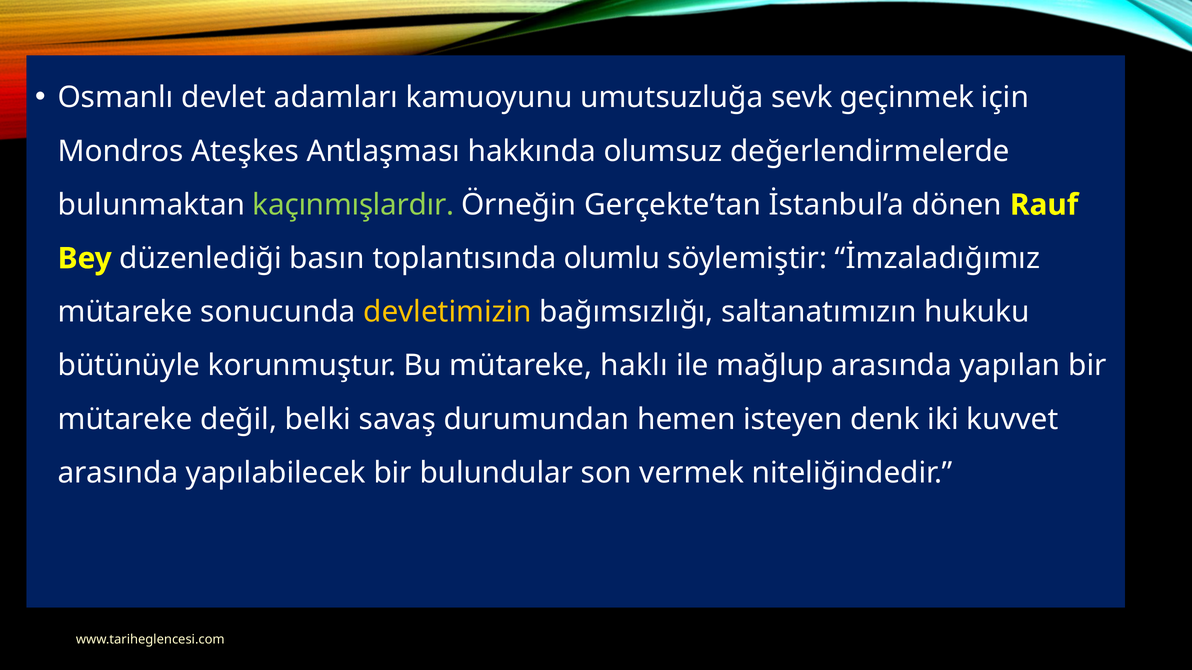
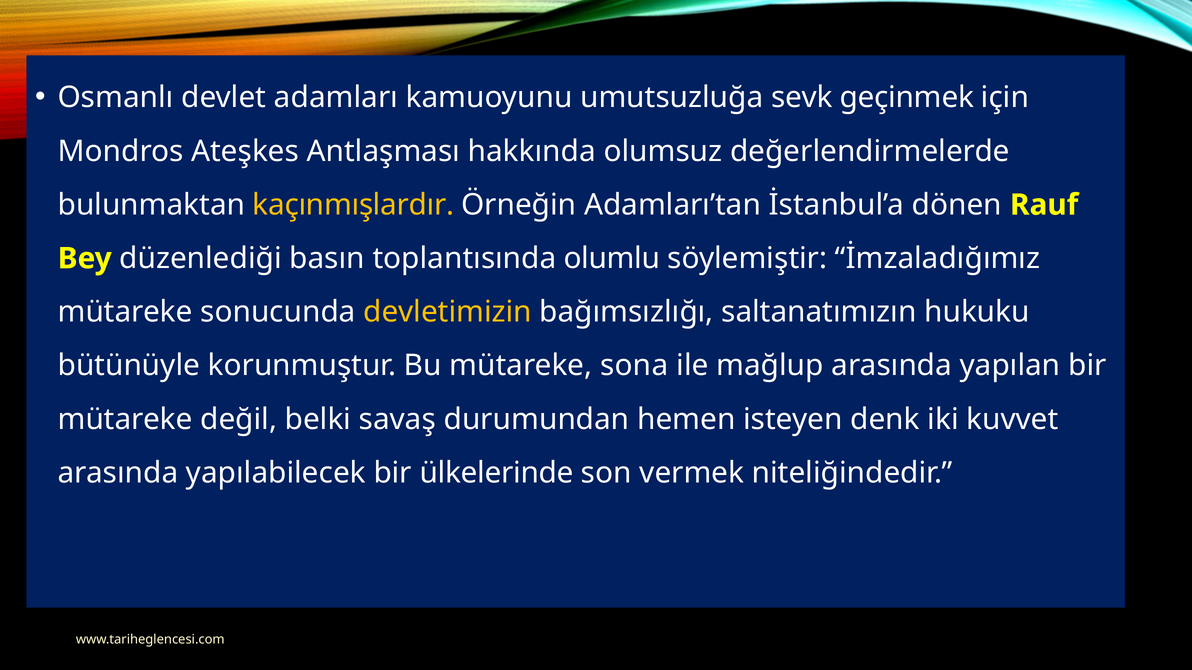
kaçınmışlardır colour: light green -> yellow
Gerçekte’tan: Gerçekte’tan -> Adamları’tan
haklı: haklı -> sona
bulundular: bulundular -> ülkelerinde
